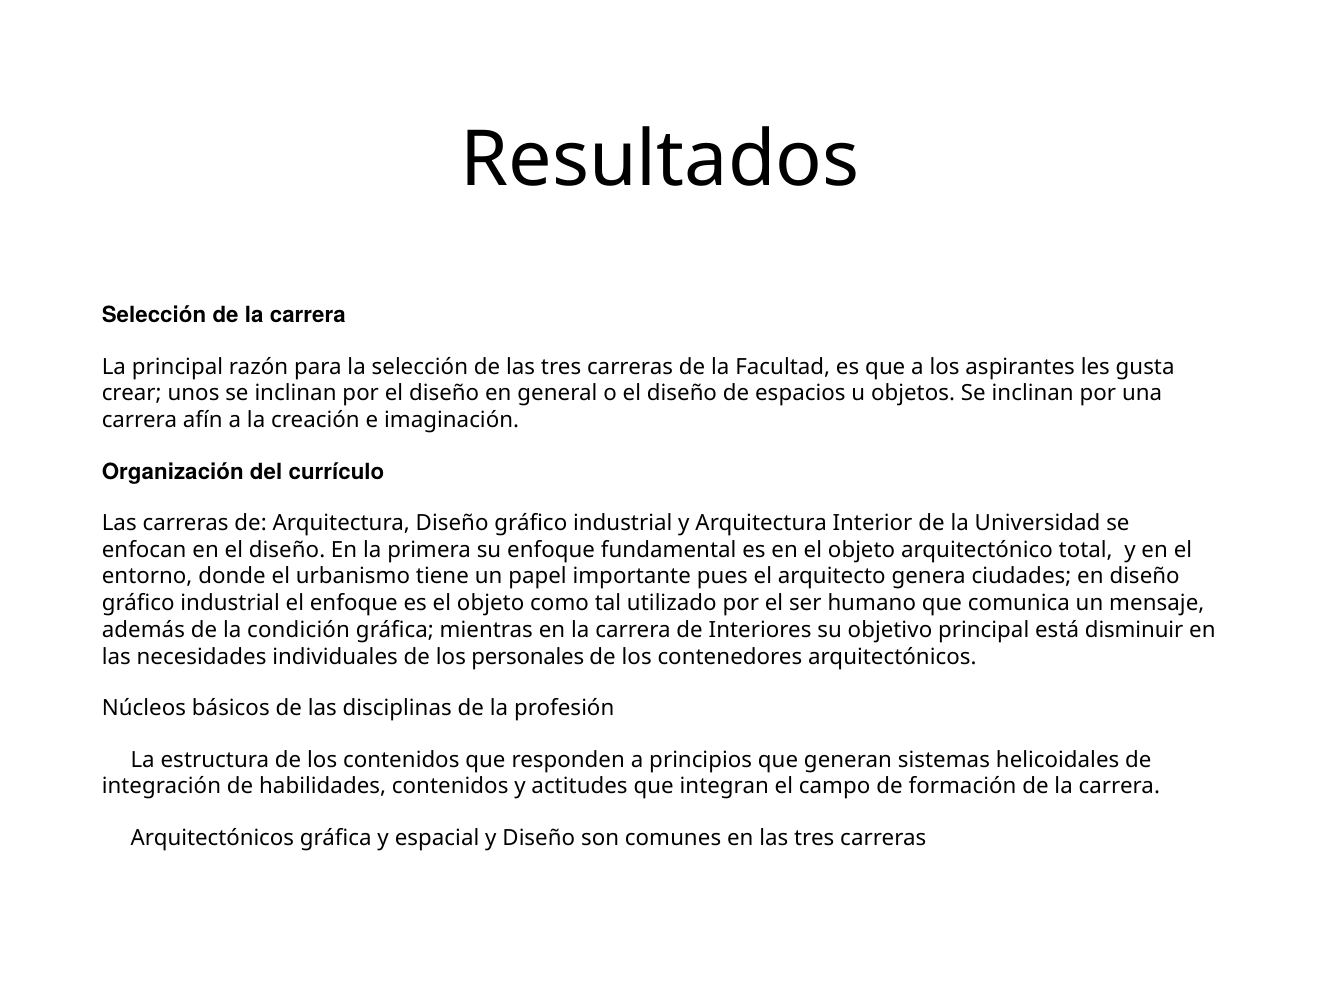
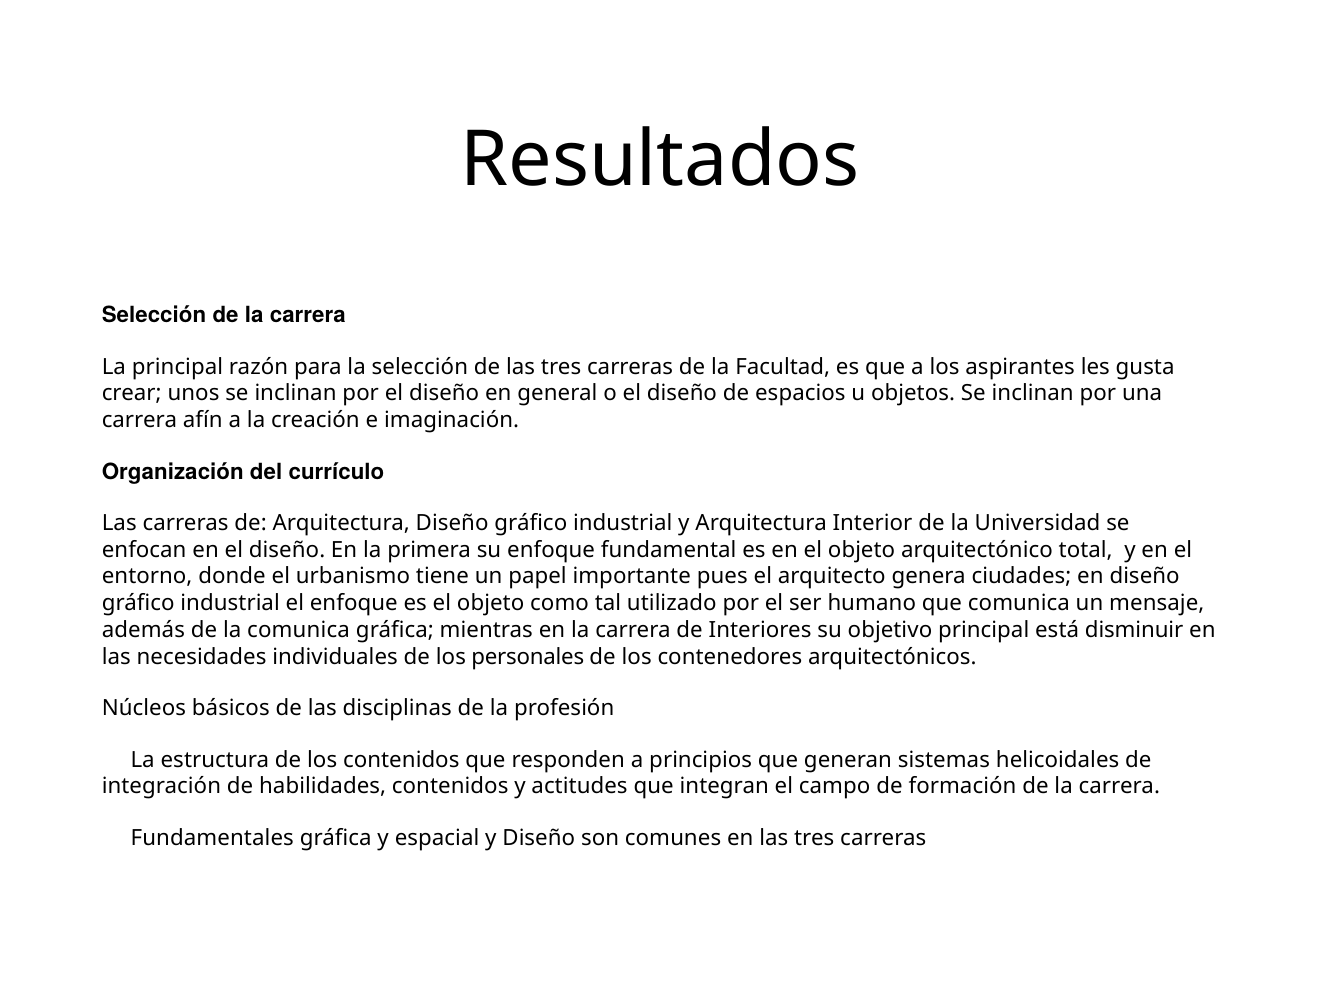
la condición: condición -> comunica
Arquitectónicos at (212, 838): Arquitectónicos -> Fundamentales
